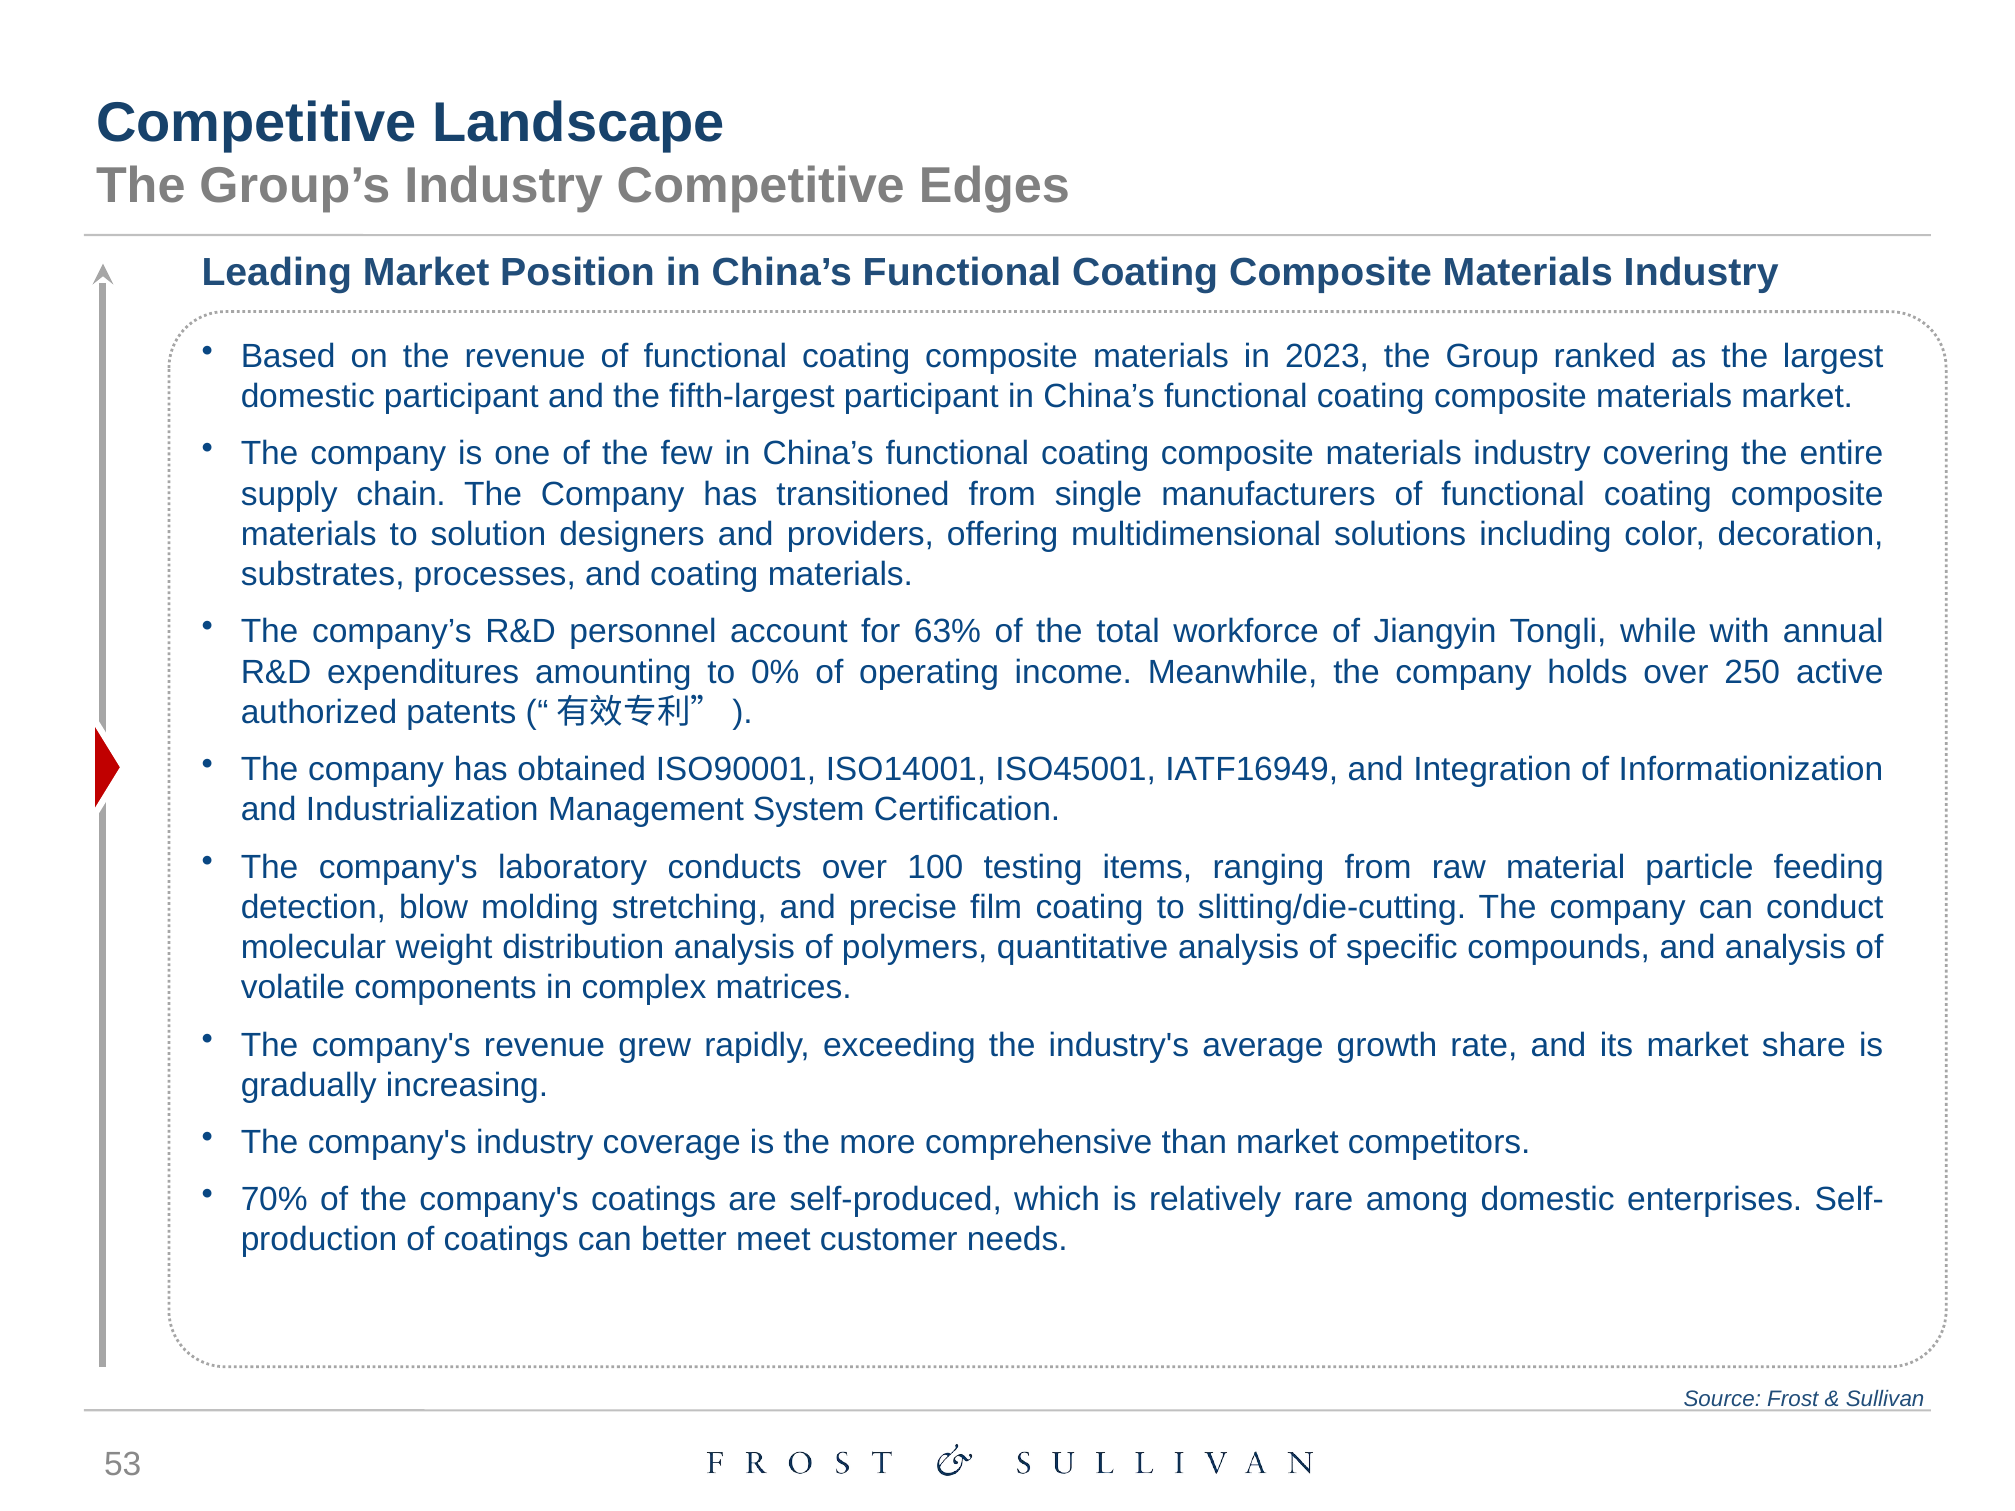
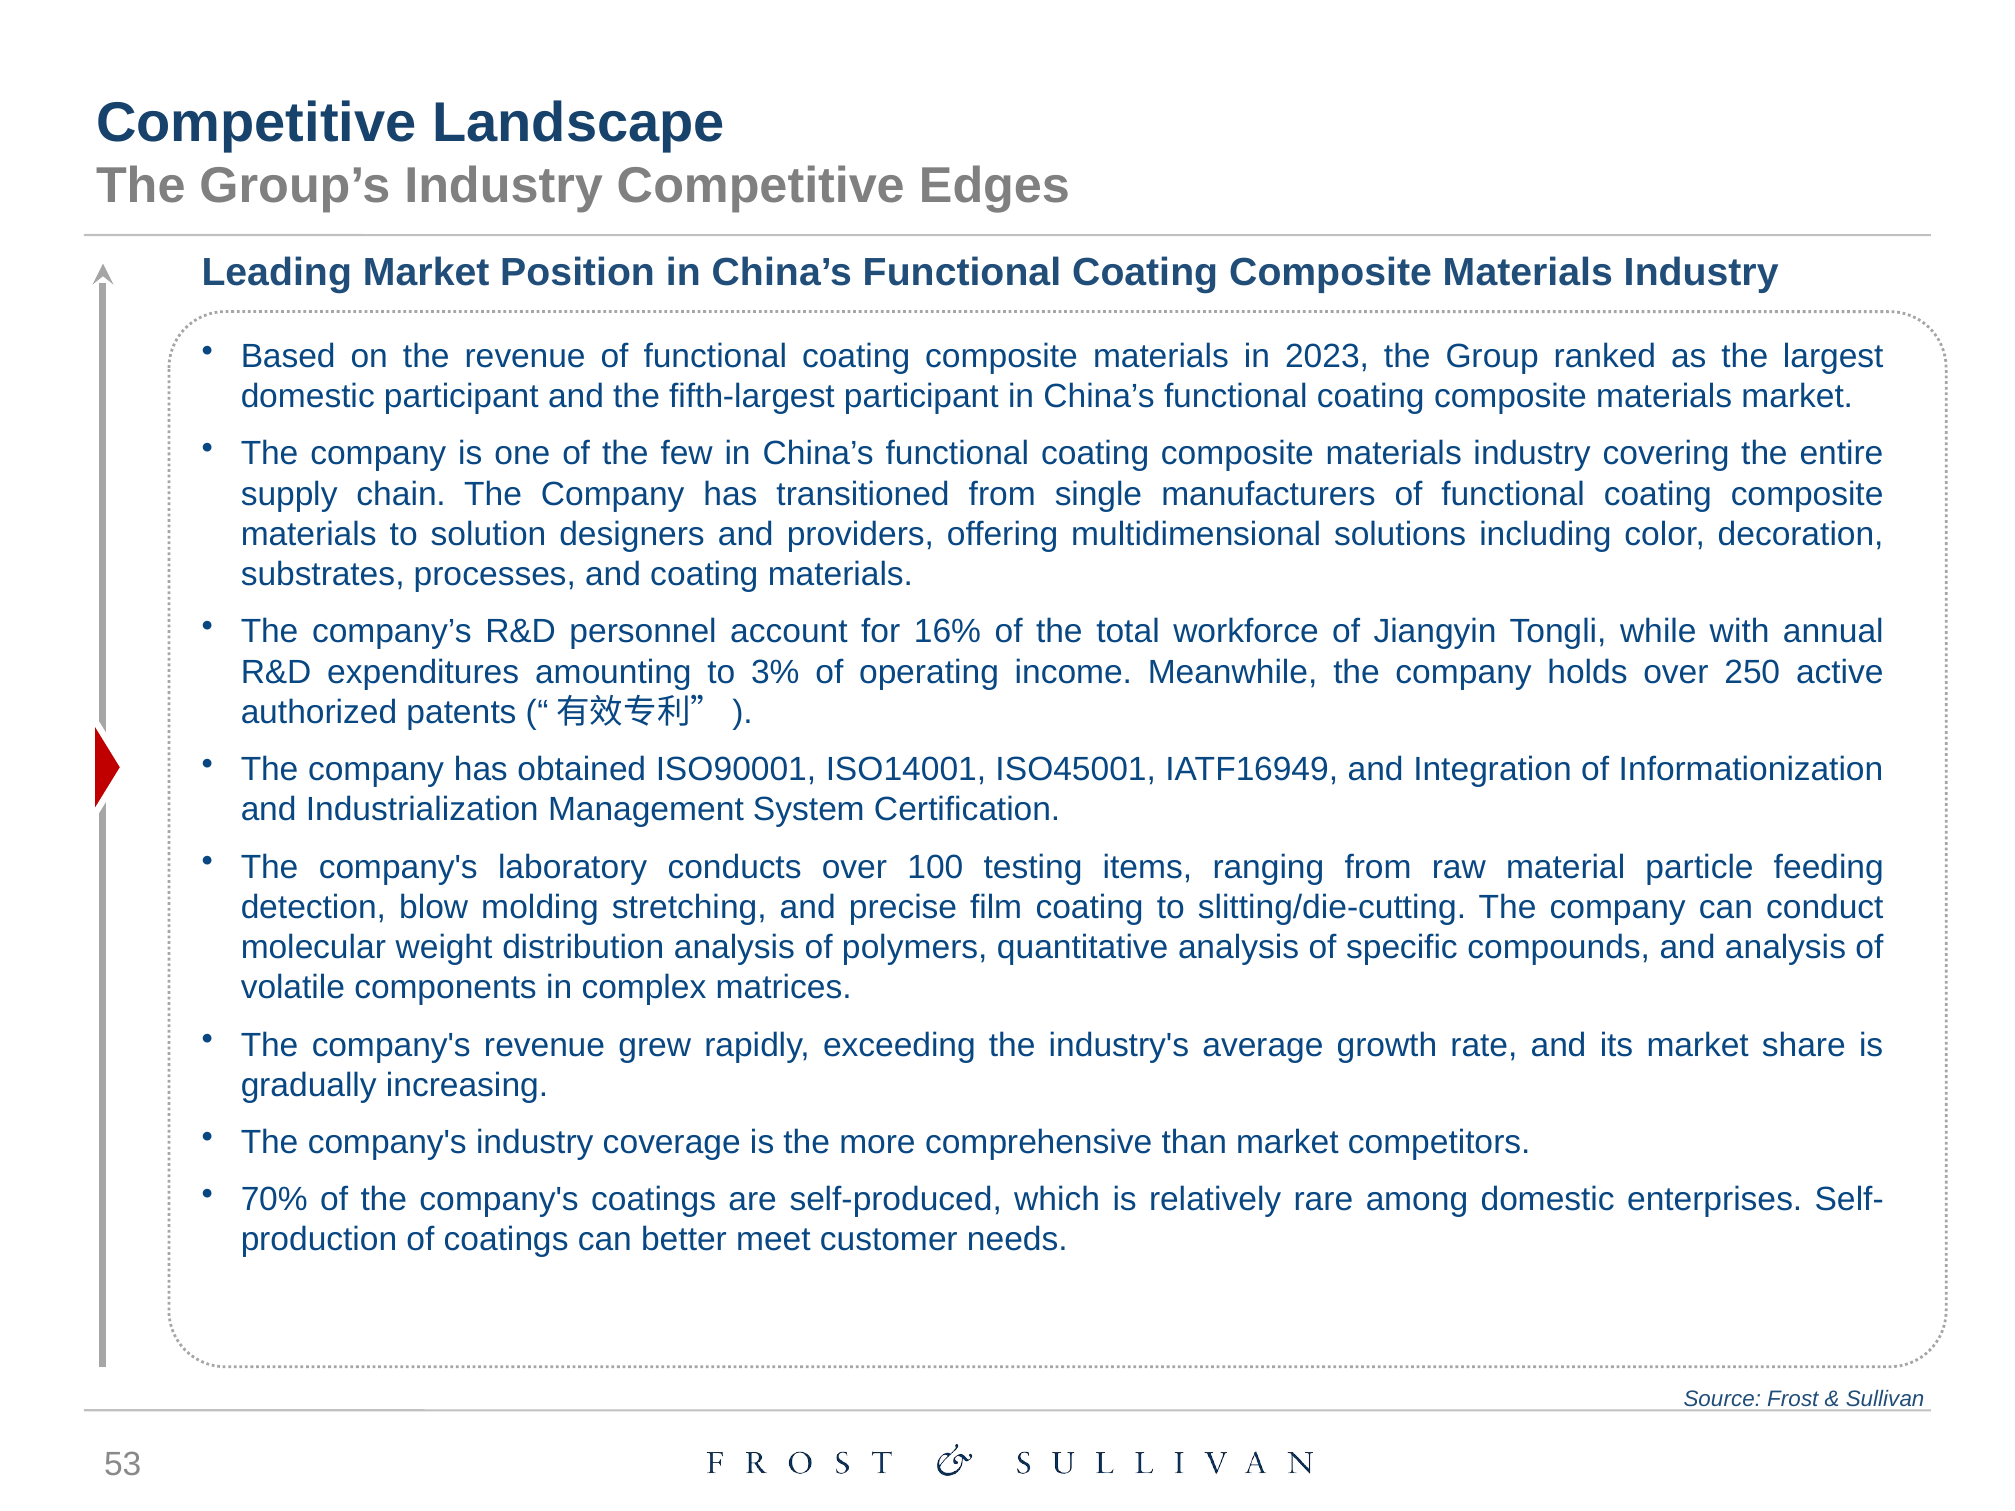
63%: 63% -> 16%
0%: 0% -> 3%
